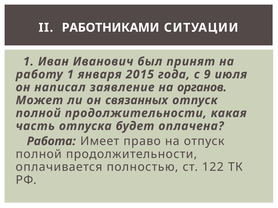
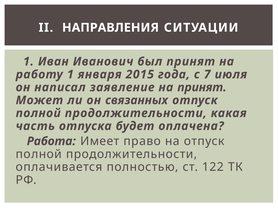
РАБОТНИКАМИ: РАБОТНИКАМИ -> НАПРАВЛЕНИЯ
9: 9 -> 7
на органов: органов -> принят
